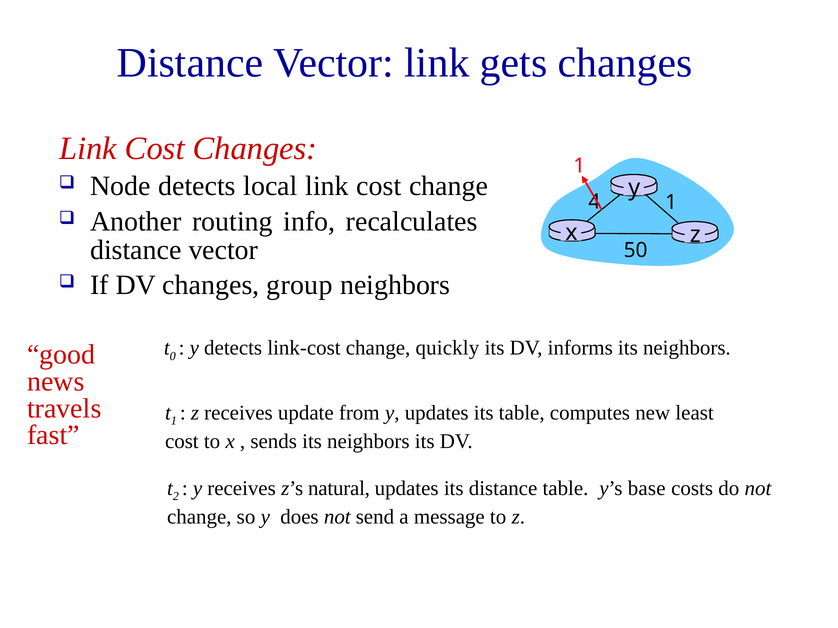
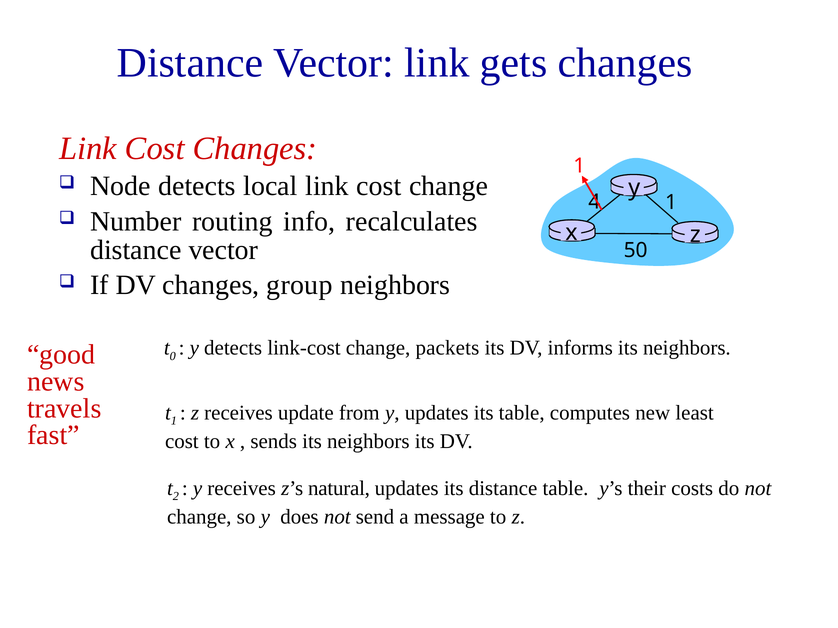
Another: Another -> Number
quickly: quickly -> packets
base: base -> their
